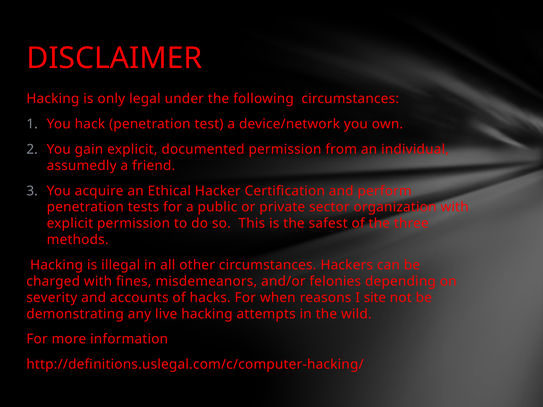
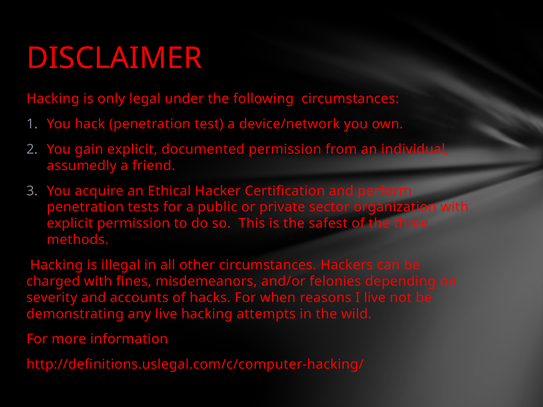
I site: site -> live
